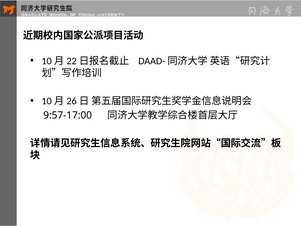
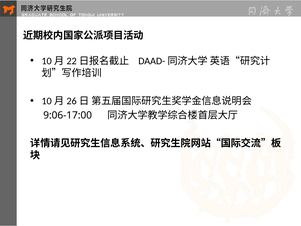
9:57-17:00: 9:57-17:00 -> 9:06-17:00
